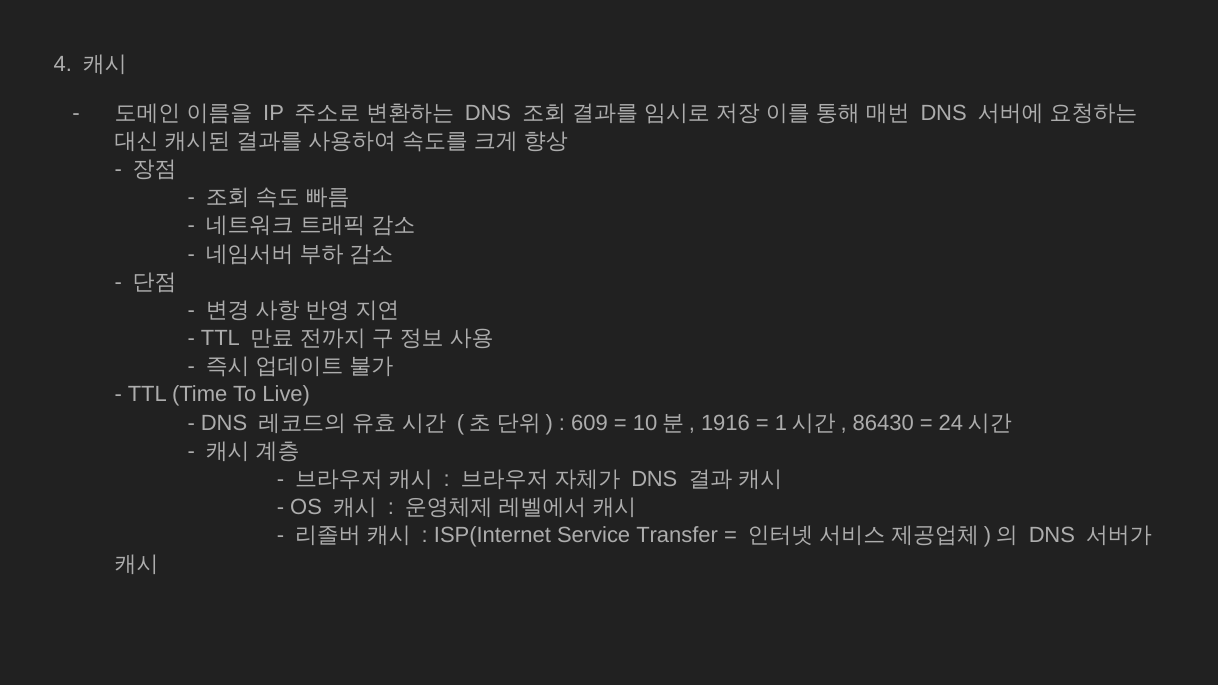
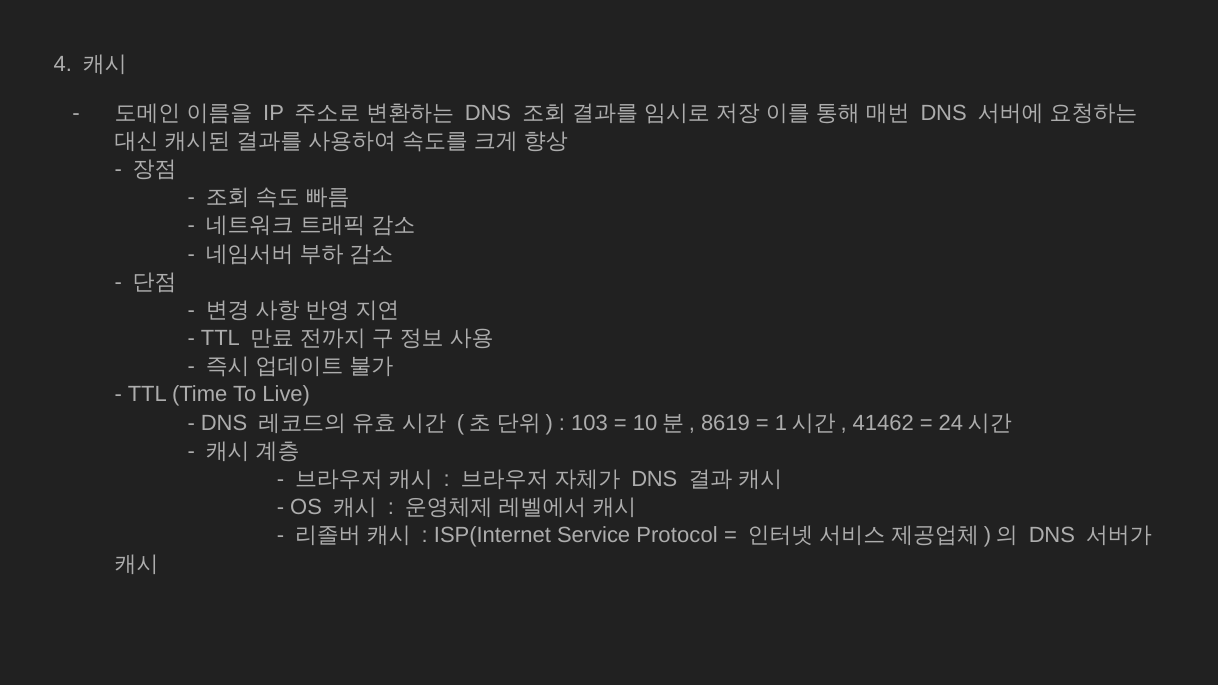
609: 609 -> 103
1916: 1916 -> 8619
86430: 86430 -> 41462
Transfer: Transfer -> Protocol
